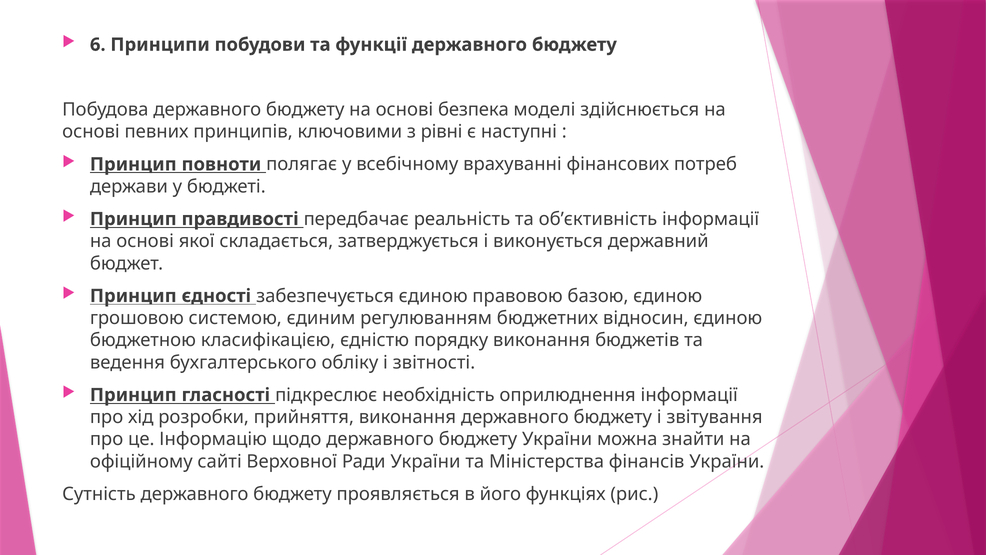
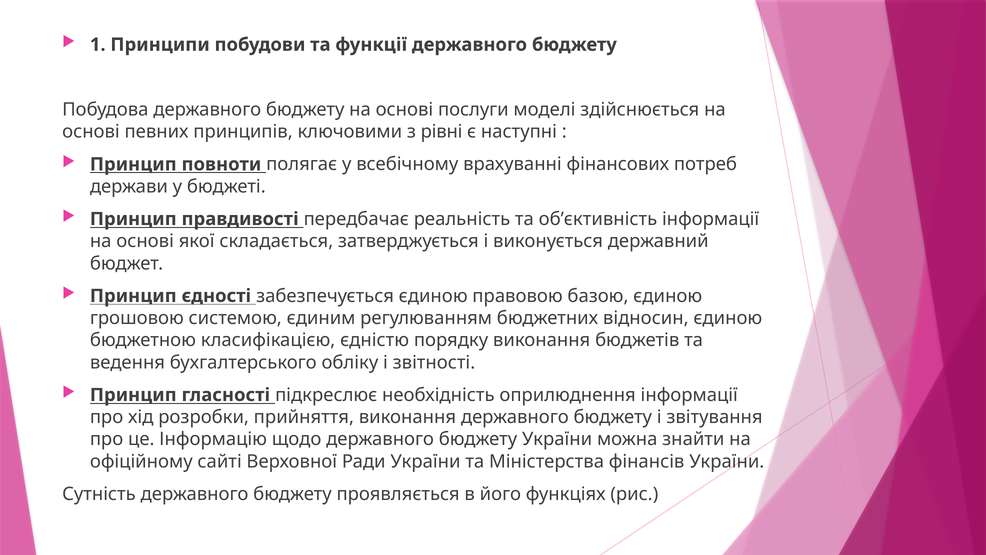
6: 6 -> 1
безпека: безпека -> послуги
